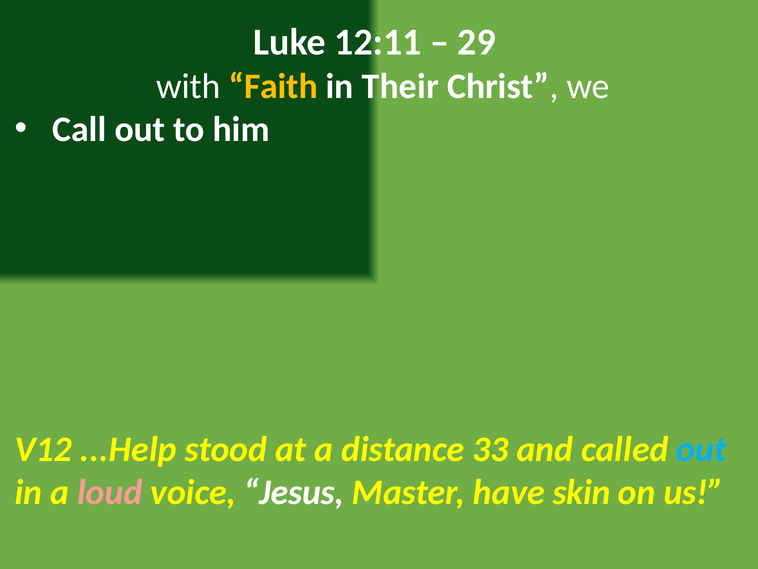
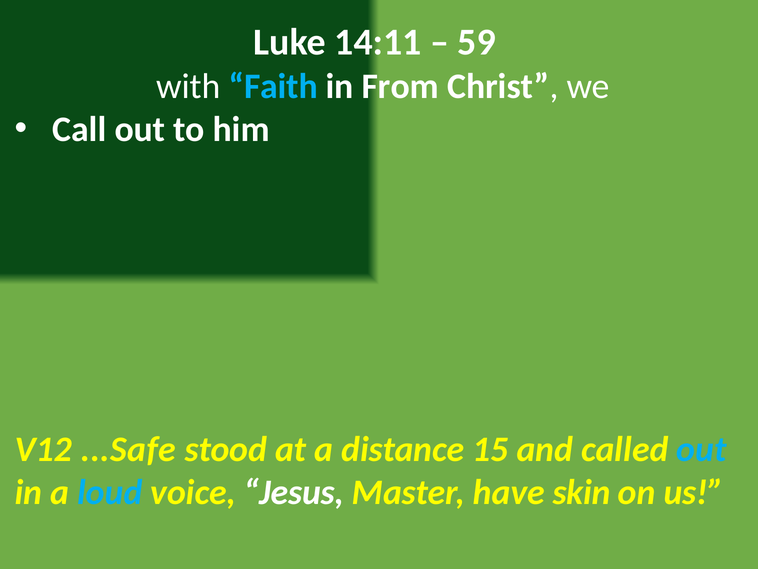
12:11: 12:11 -> 14:11
29: 29 -> 59
Faith colour: yellow -> light blue
Their: Their -> From
...Help: ...Help -> ...Safe
33: 33 -> 15
loud colour: pink -> light blue
